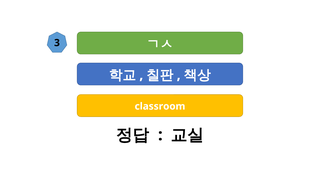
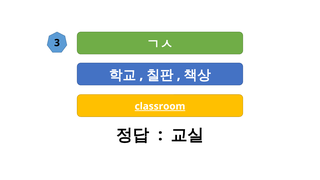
classroom underline: none -> present
